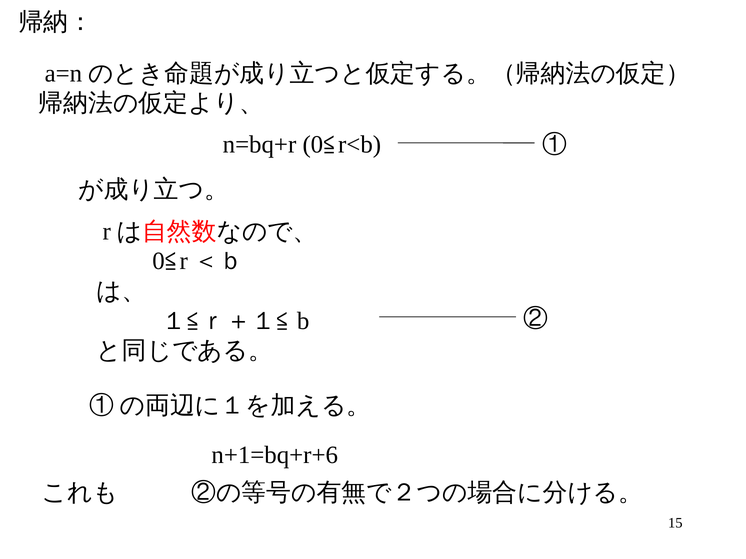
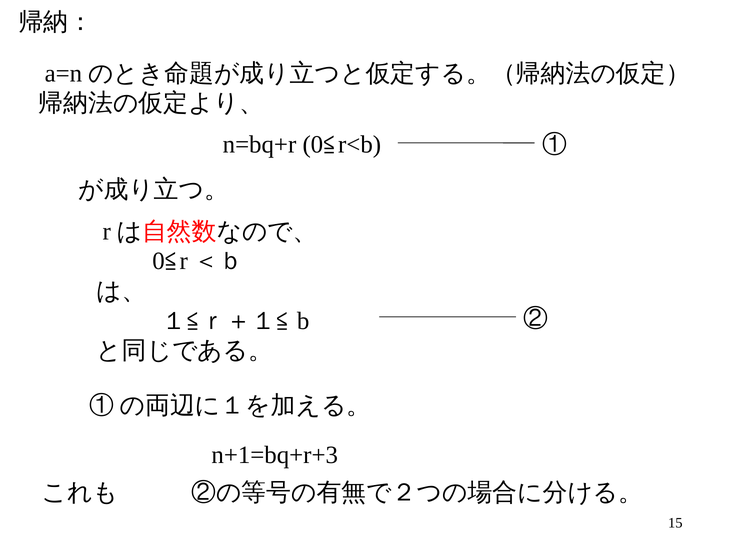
n+1=bq+r+6: n+1=bq+r+6 -> n+1=bq+r+3
